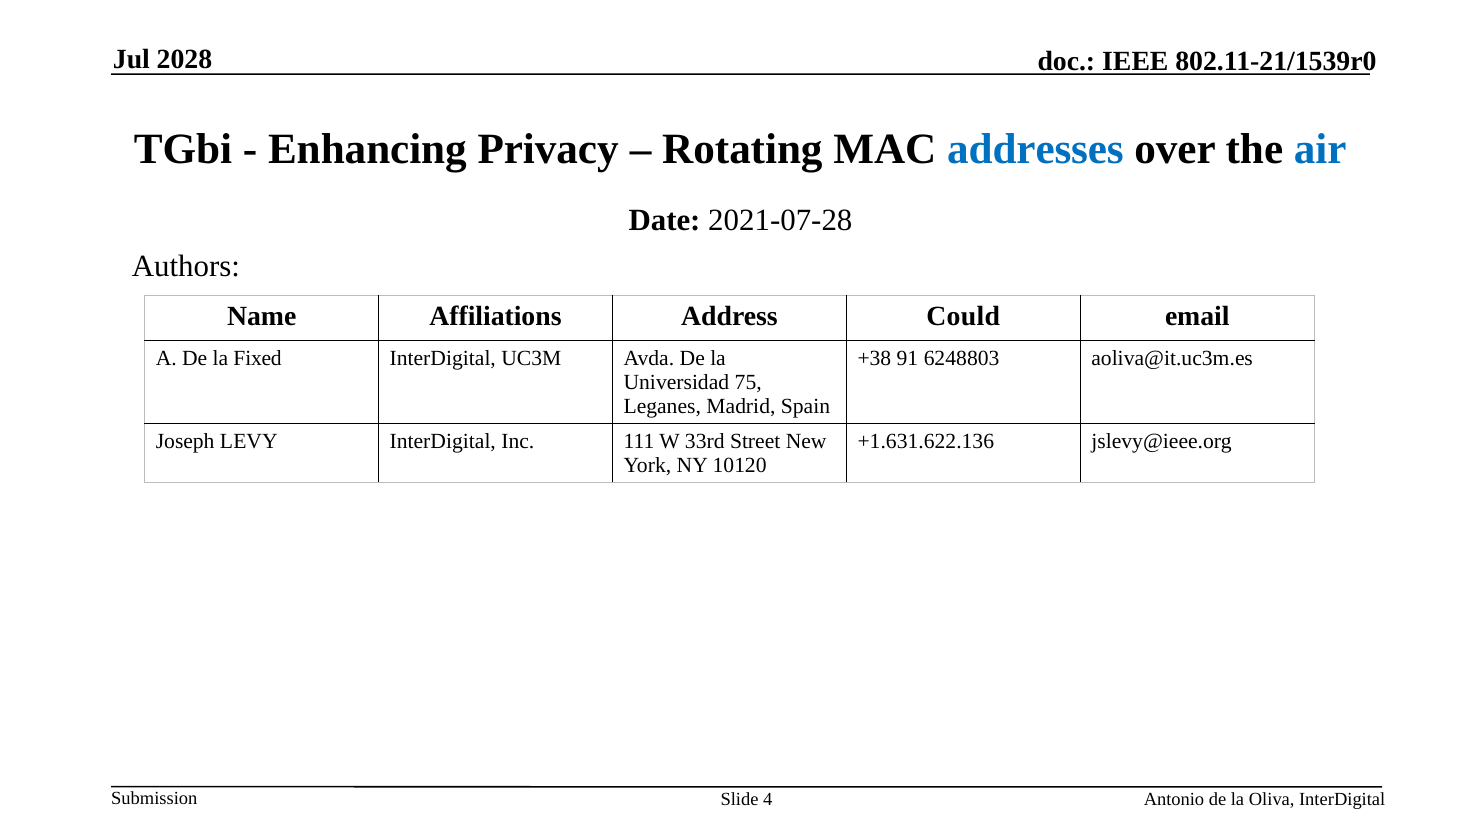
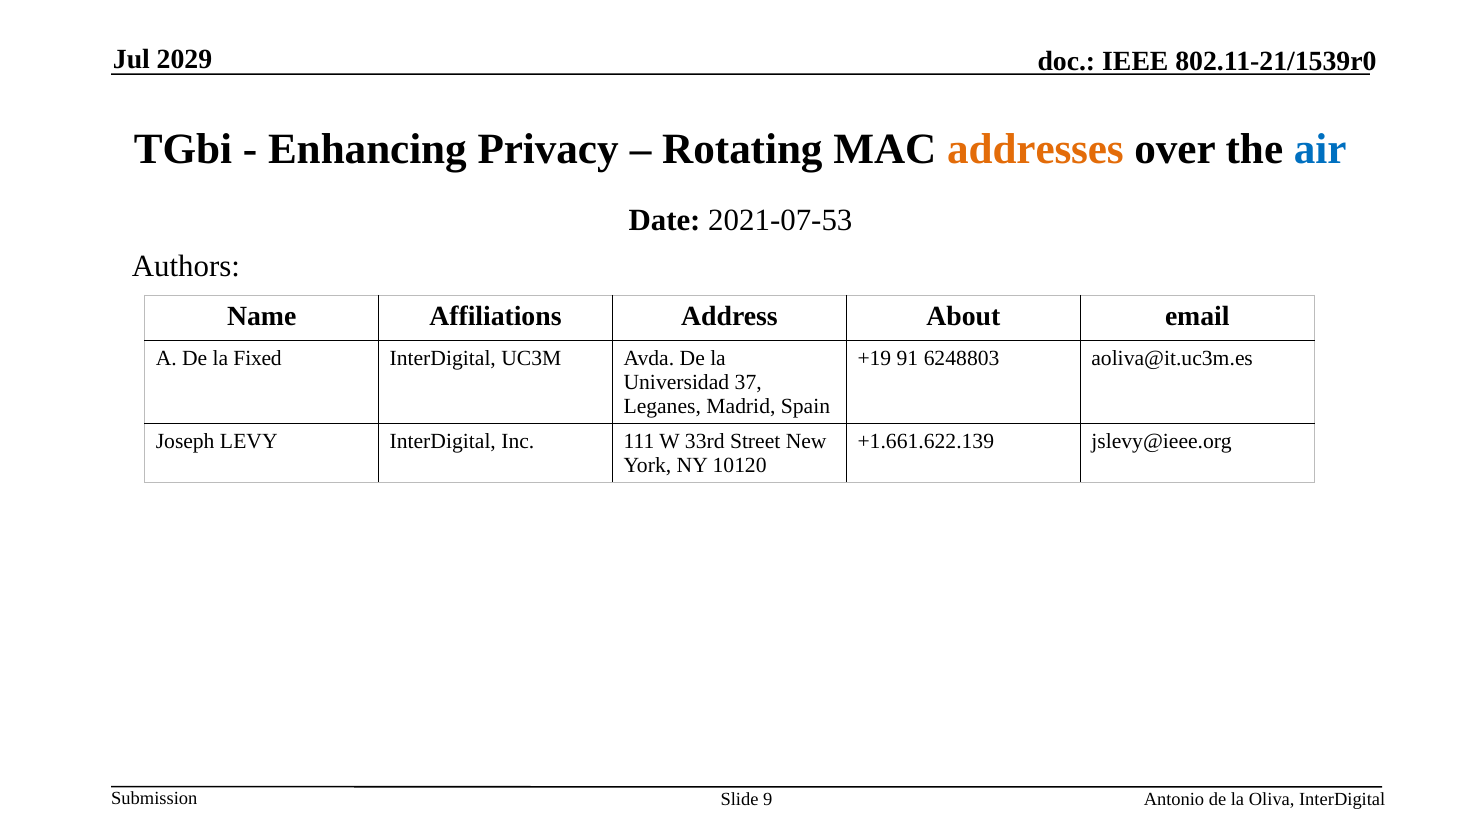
2028: 2028 -> 2029
addresses colour: blue -> orange
2021-07-28: 2021-07-28 -> 2021-07-53
Could: Could -> About
+38: +38 -> +19
75: 75 -> 37
+1.631.622.136: +1.631.622.136 -> +1.661.622.139
4: 4 -> 9
